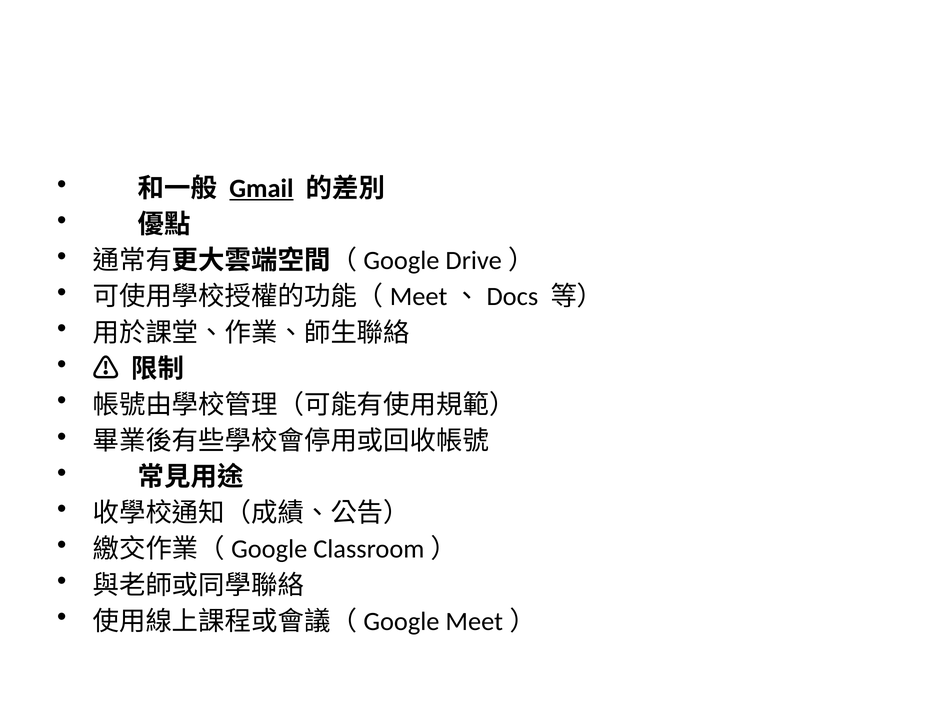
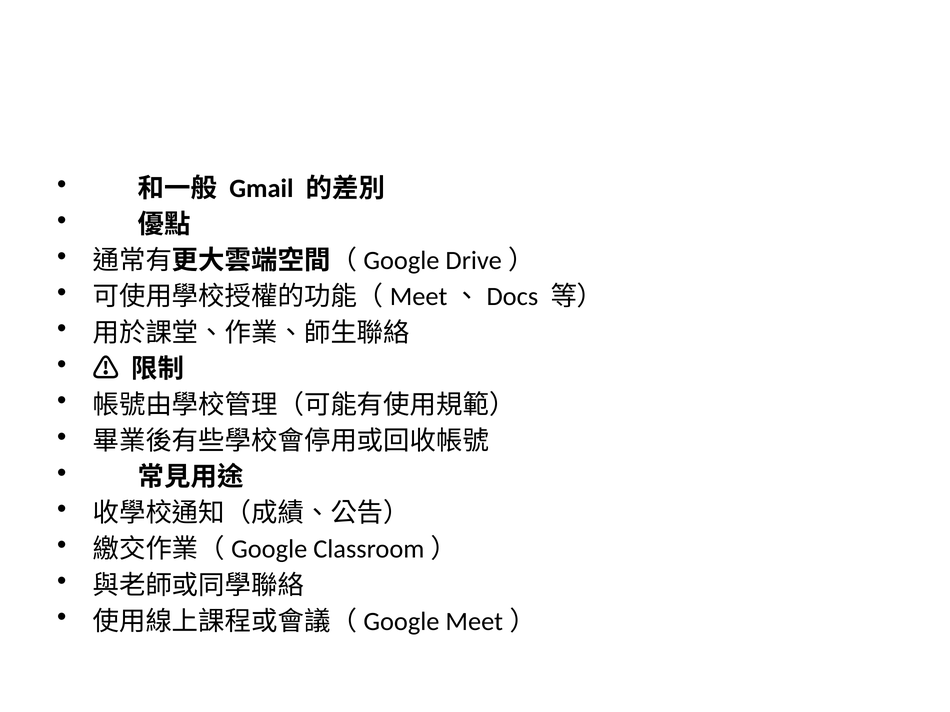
Gmail underline: present -> none
